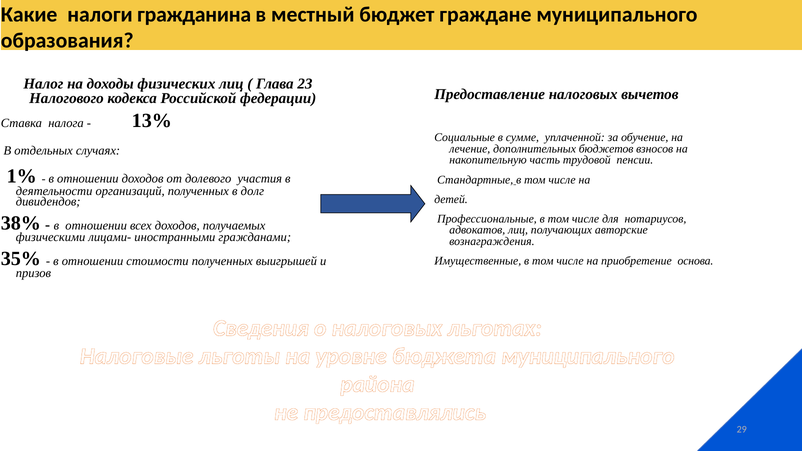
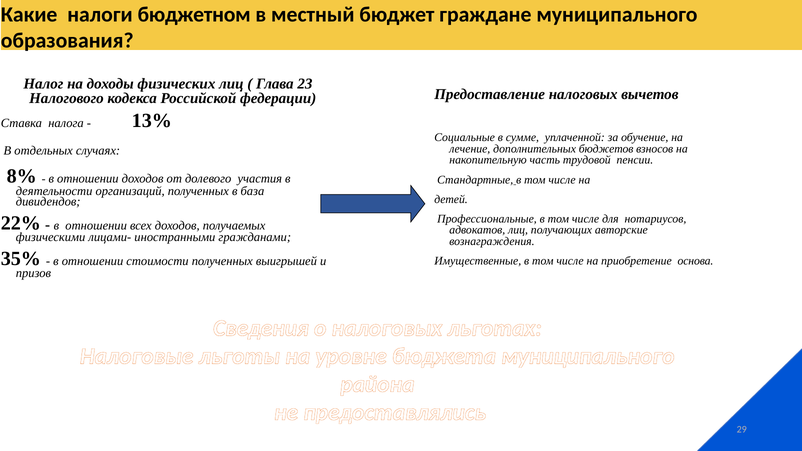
гражданина: гражданина -> бюджетном
1%: 1% -> 8%
долг: долг -> база
38%: 38% -> 22%
